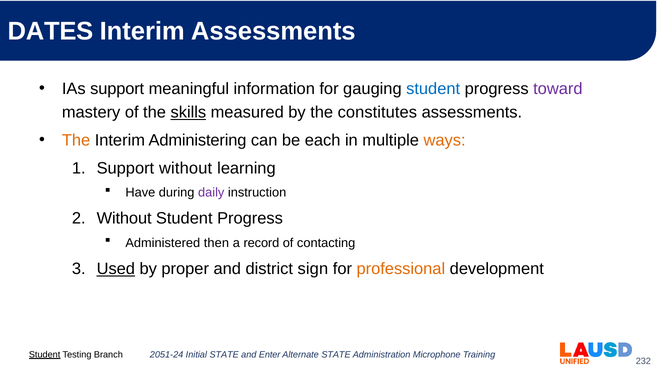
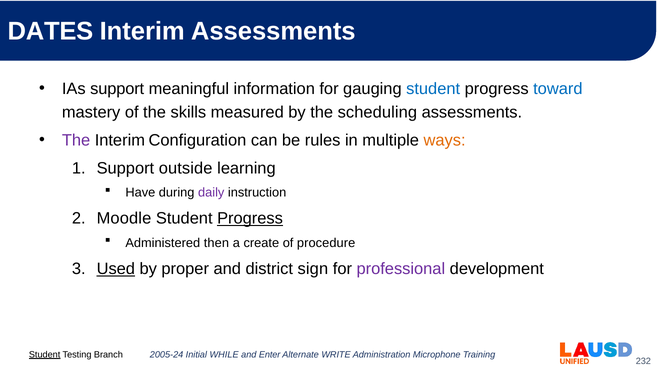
toward colour: purple -> blue
skills underline: present -> none
constitutes: constitutes -> scheduling
The at (76, 140) colour: orange -> purple
Administering: Administering -> Configuration
each: each -> rules
Support without: without -> outside
Without at (124, 218): Without -> Moodle
Progress at (250, 218) underline: none -> present
record: record -> create
contacting: contacting -> procedure
professional colour: orange -> purple
2051-24: 2051-24 -> 2005-24
Initial STATE: STATE -> WHILE
Alternate STATE: STATE -> WRITE
